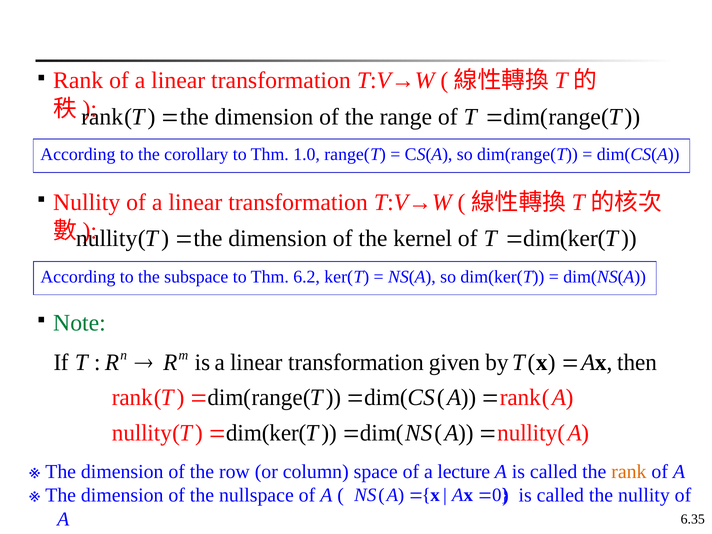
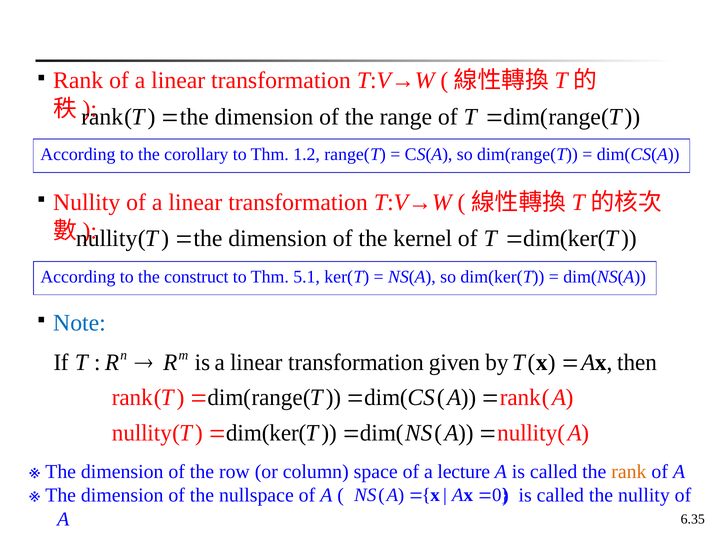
1.0: 1.0 -> 1.2
subspace: subspace -> construct
6.2: 6.2 -> 5.1
Note colour: green -> blue
